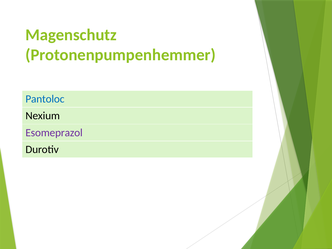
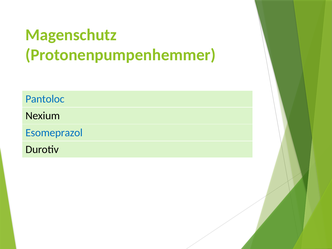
Esomeprazol colour: purple -> blue
